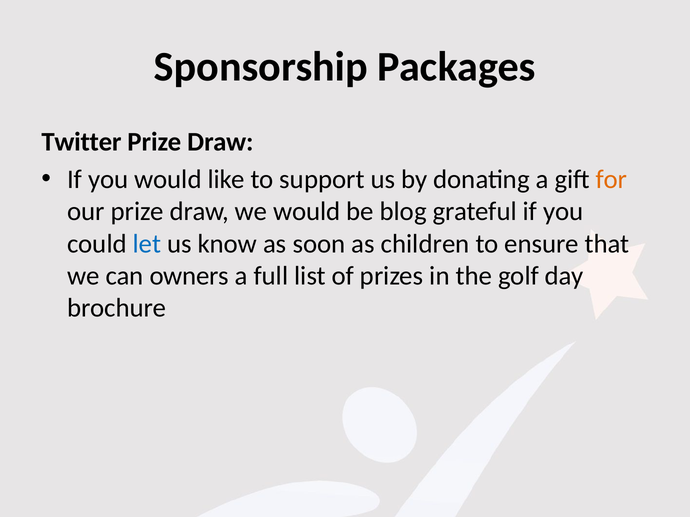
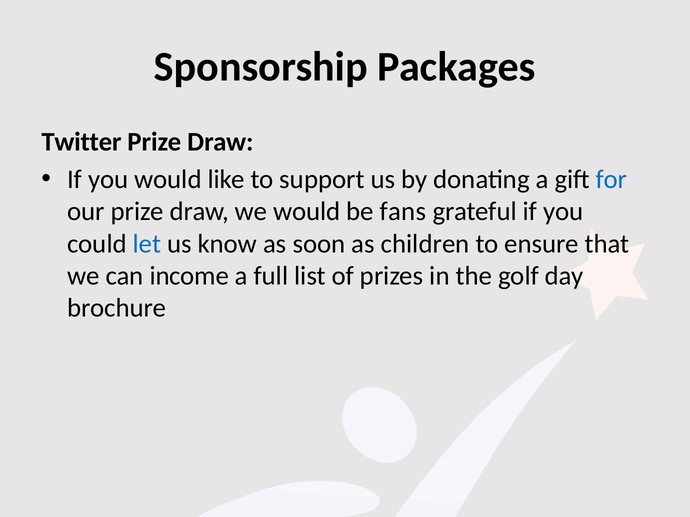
for colour: orange -> blue
blog: blog -> fans
owners: owners -> income
